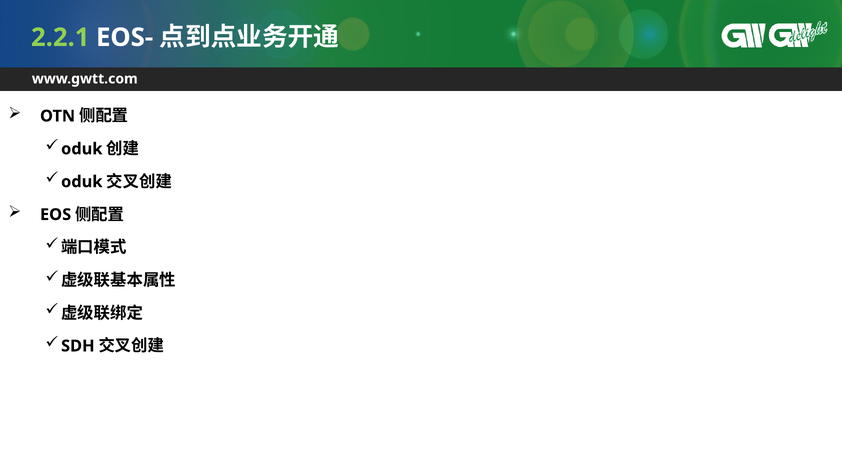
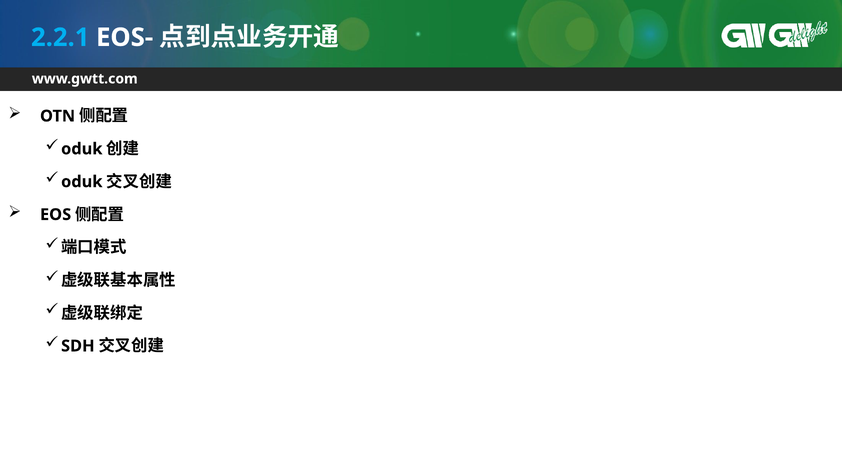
2.2.1 colour: light green -> light blue
